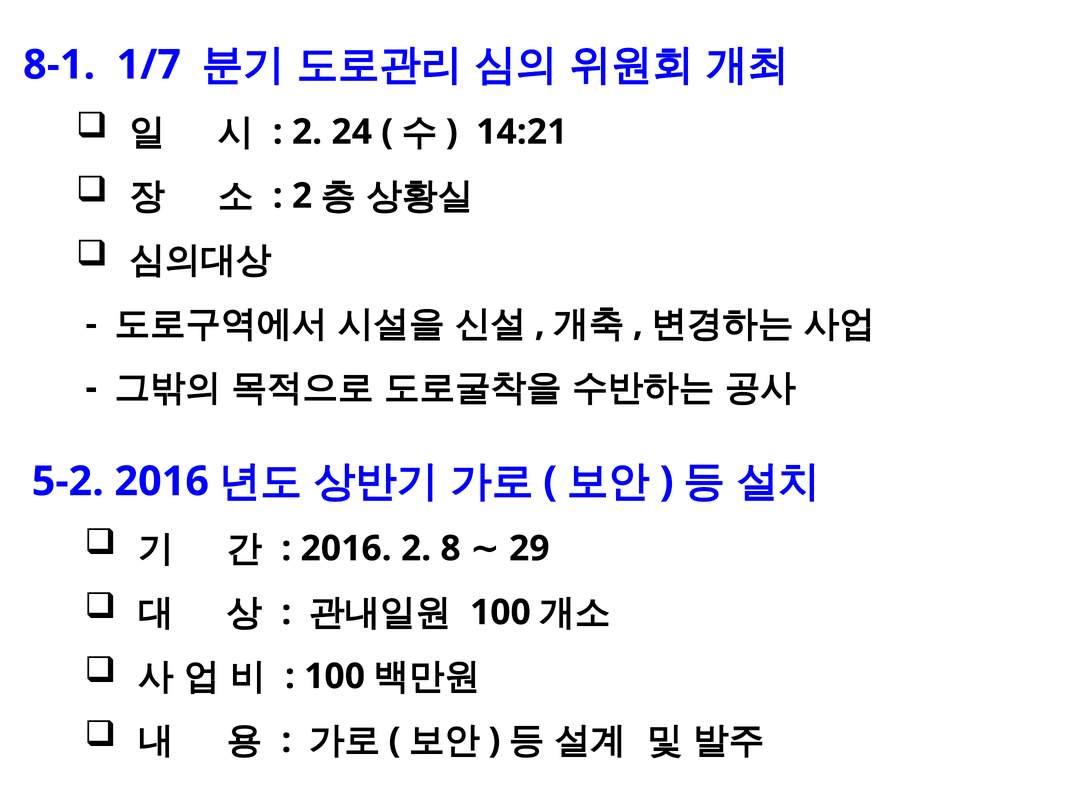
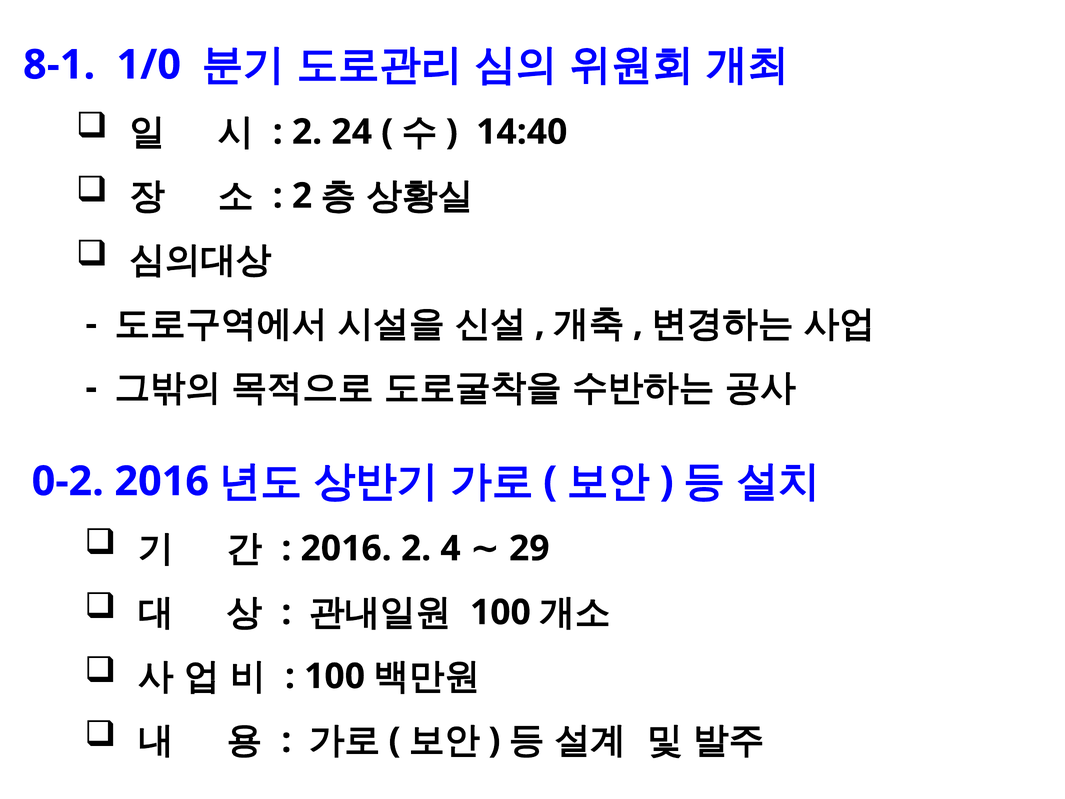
1/7: 1/7 -> 1/0
14:21: 14:21 -> 14:40
5-2: 5-2 -> 0-2
8: 8 -> 4
